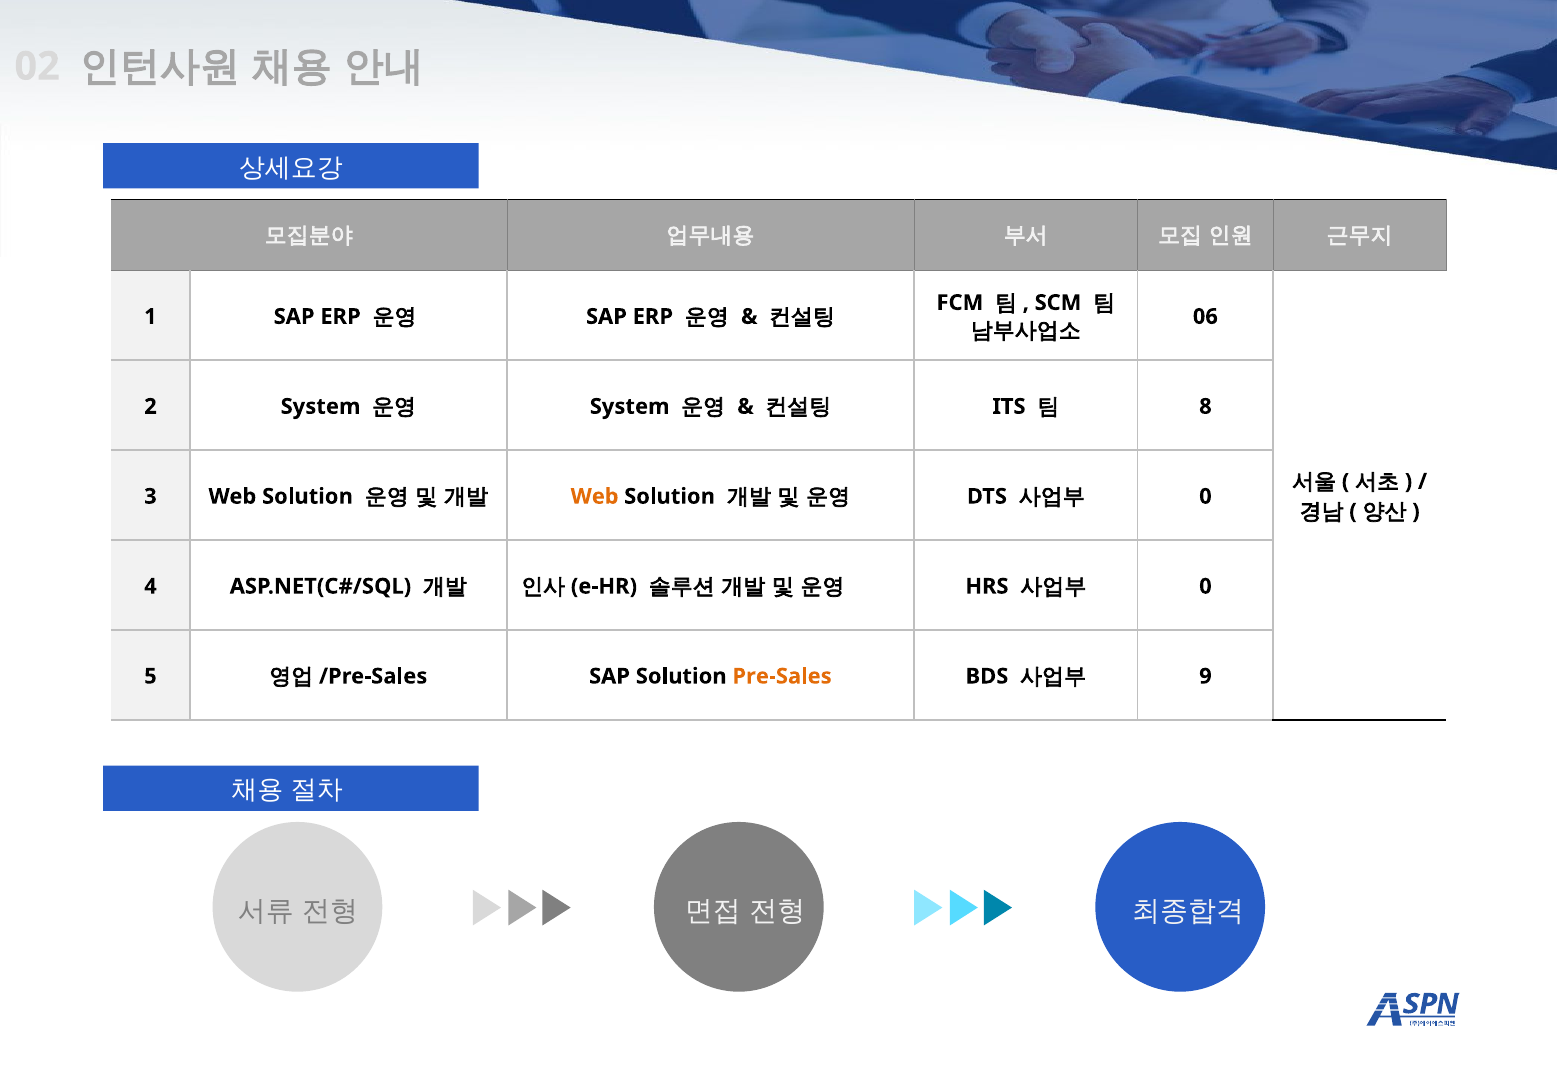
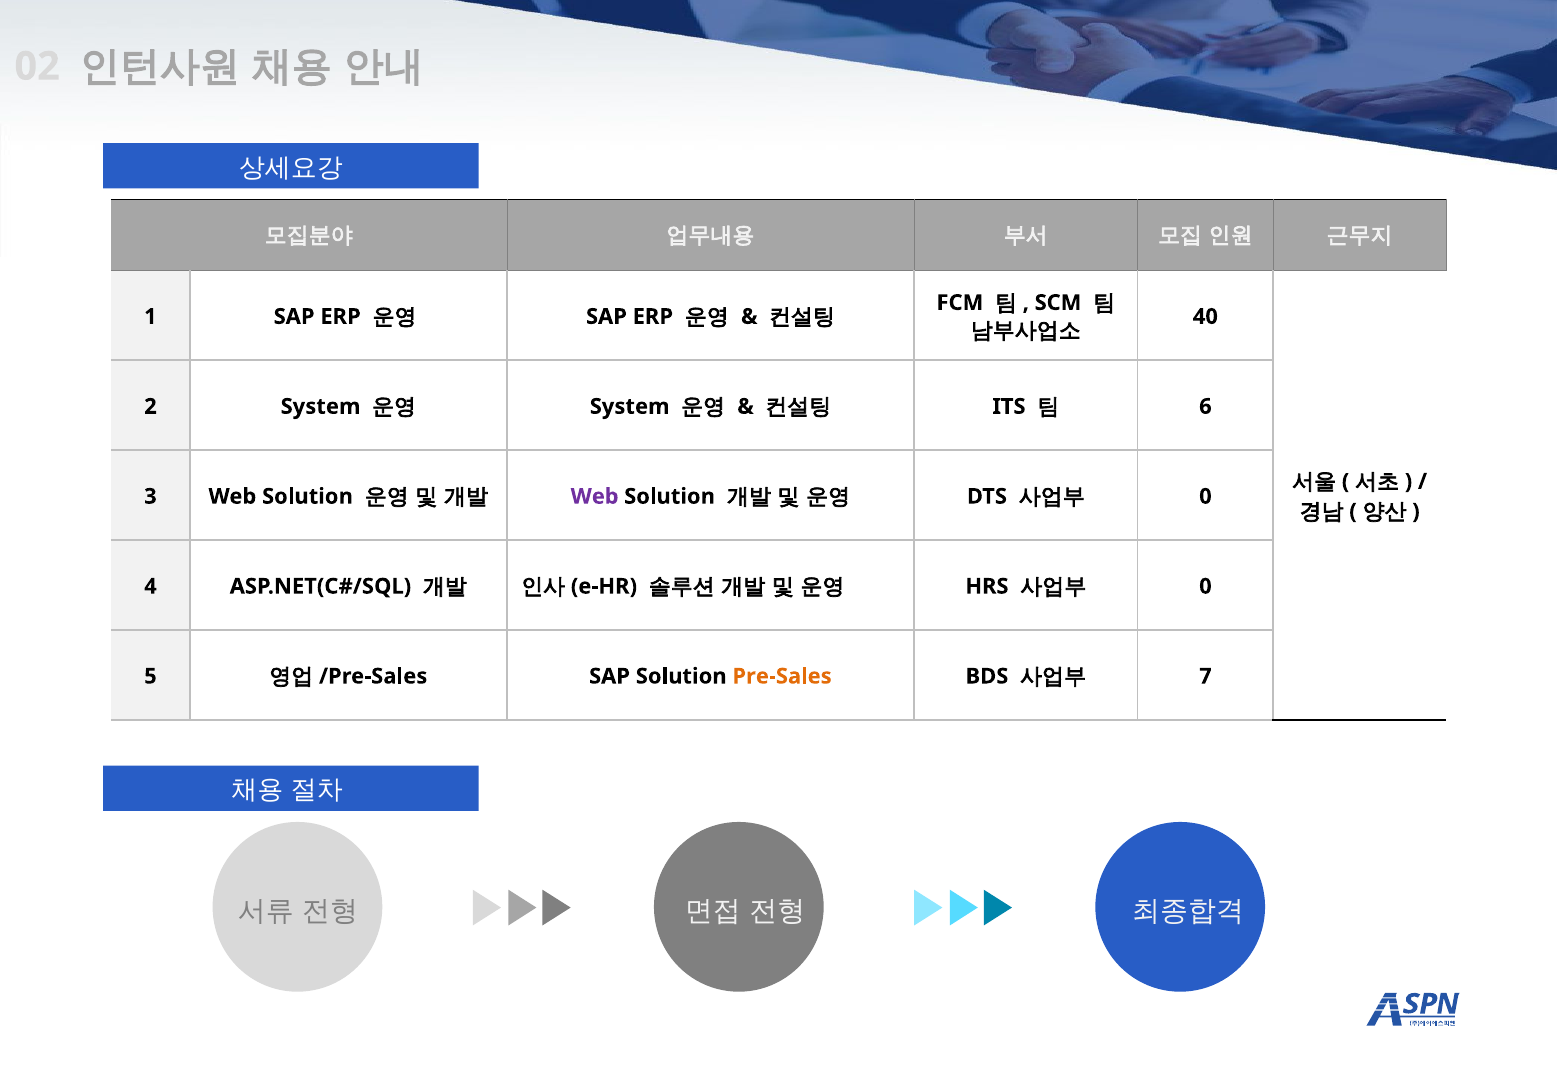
06: 06 -> 40
8: 8 -> 6
Web at (595, 496) colour: orange -> purple
9: 9 -> 7
